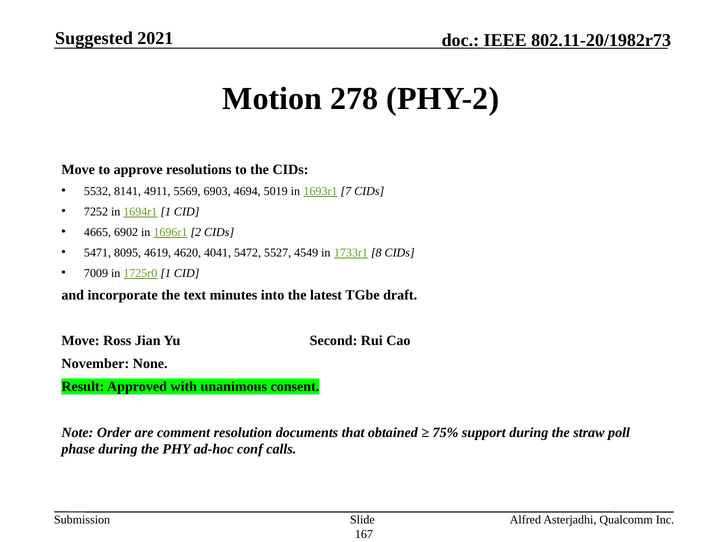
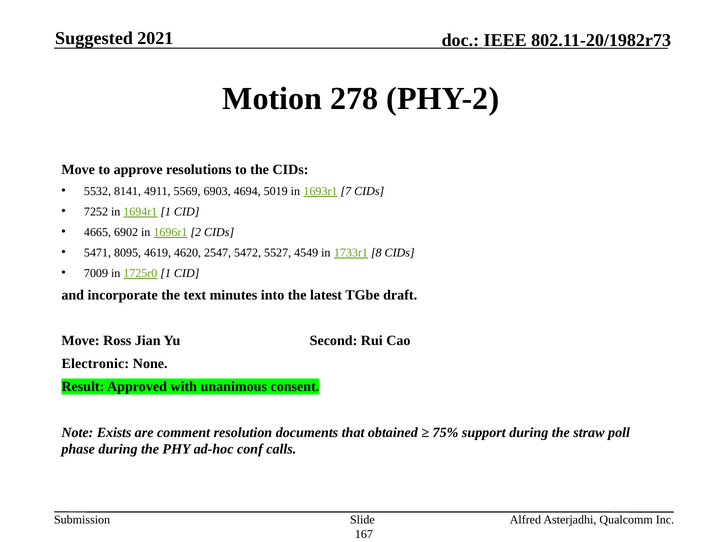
4041: 4041 -> 2547
November: November -> Electronic
Order: Order -> Exists
